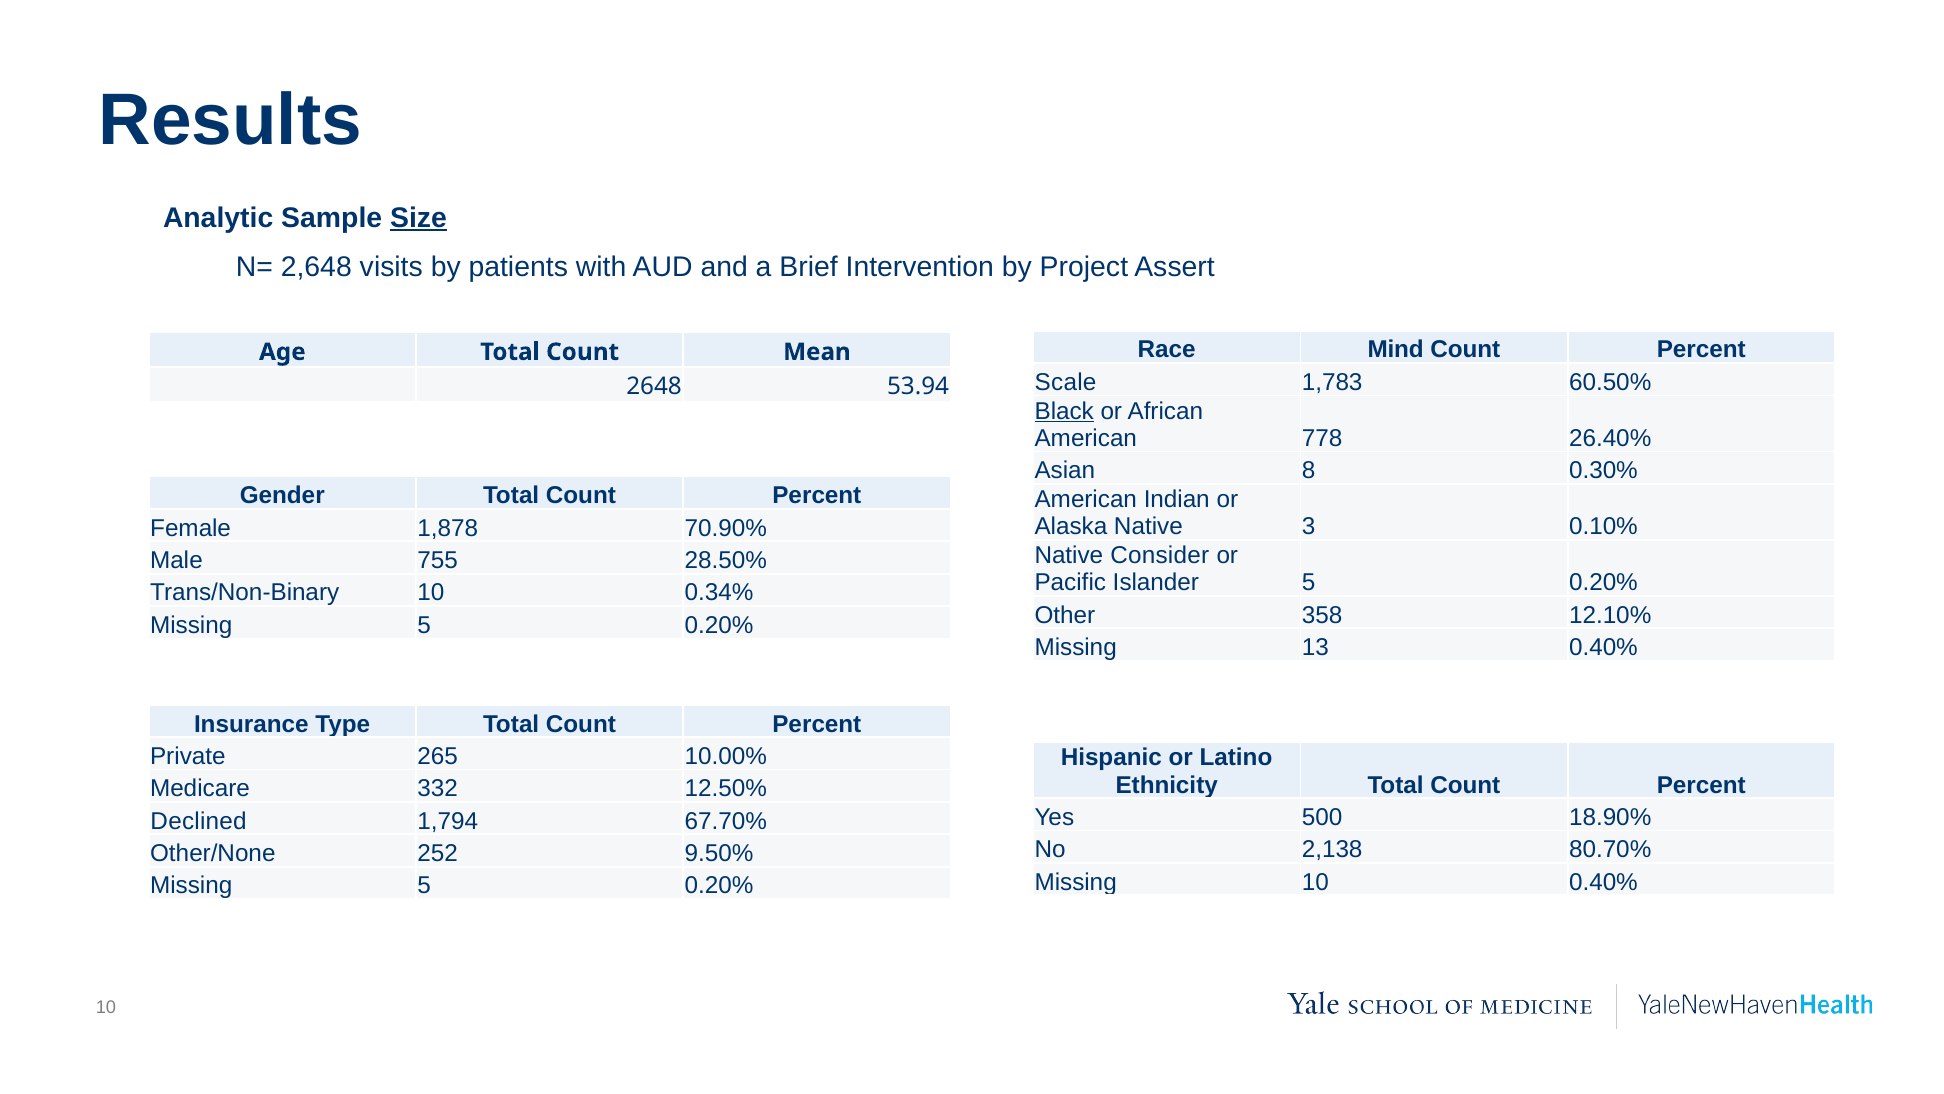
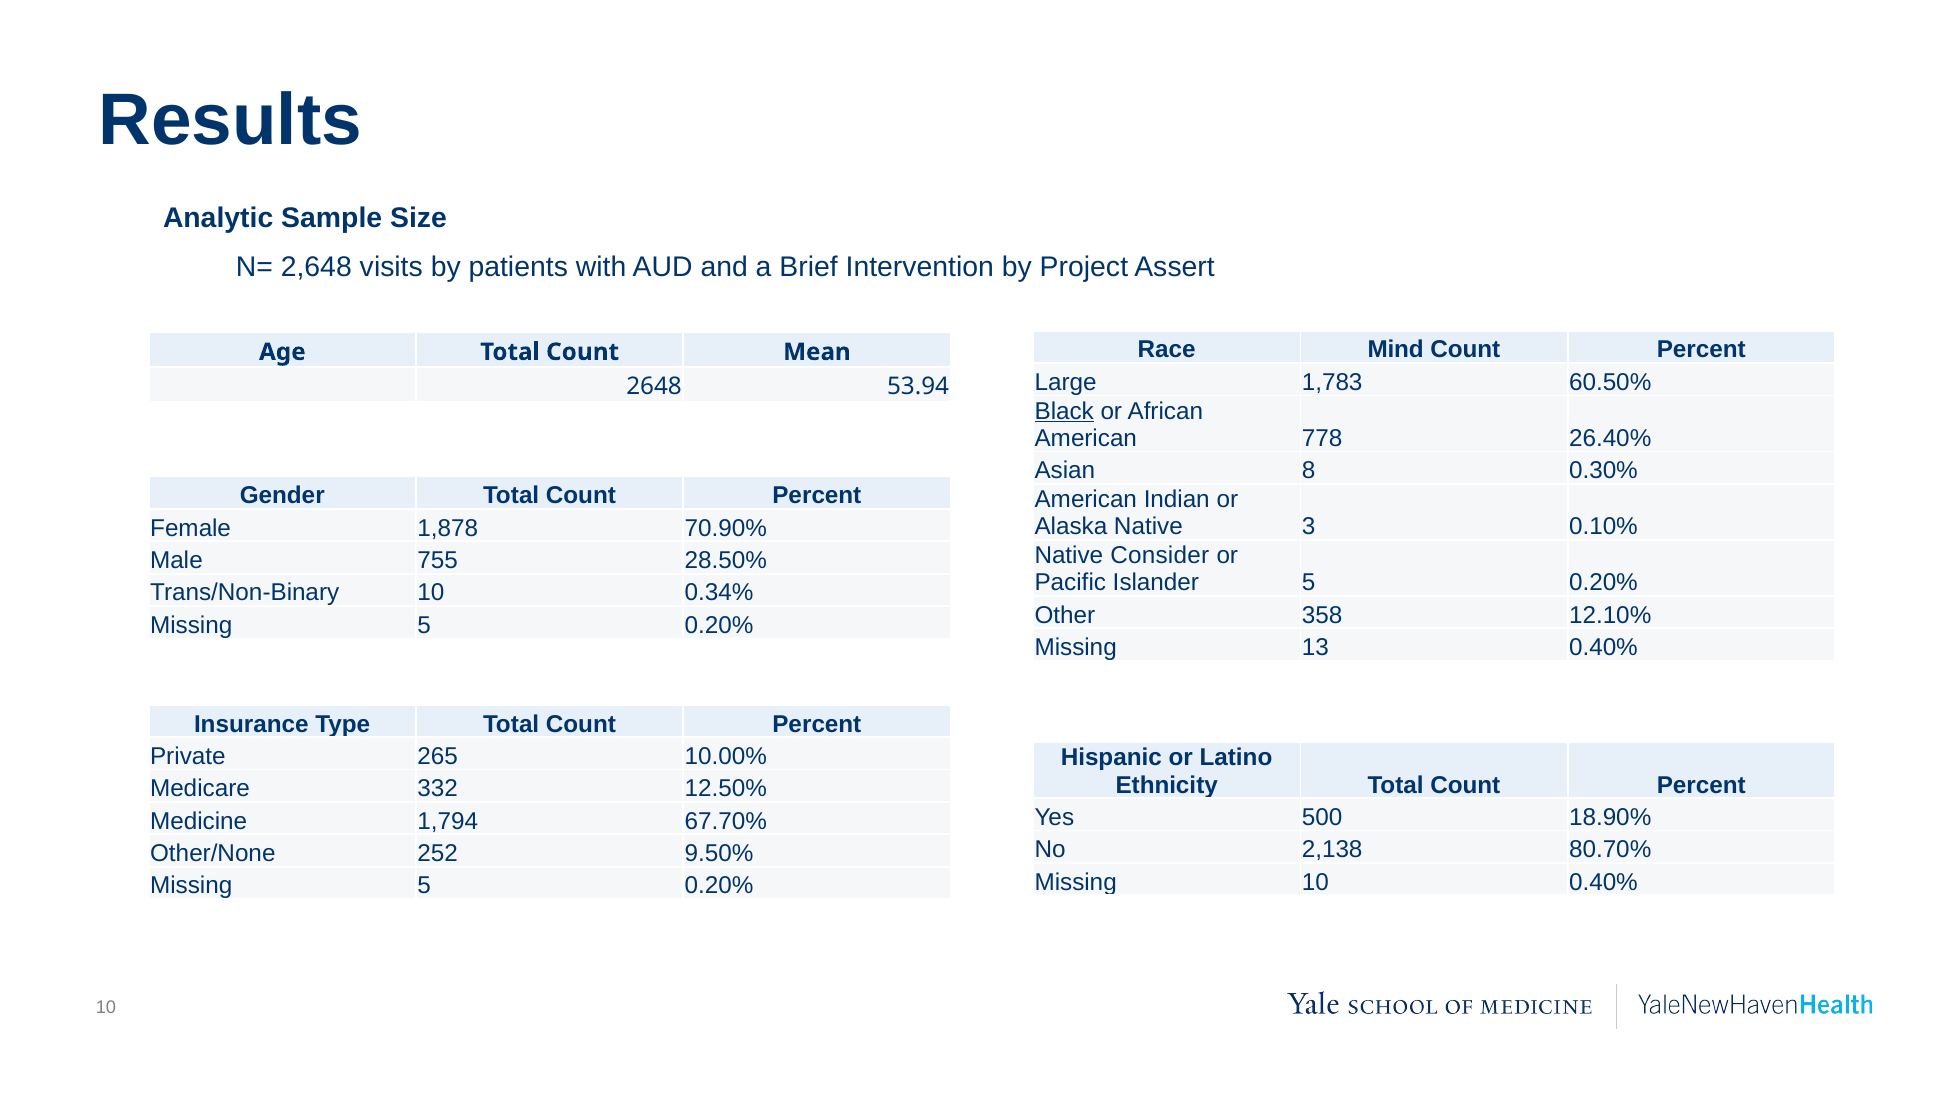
Size underline: present -> none
Scale: Scale -> Large
Declined: Declined -> Medicine
